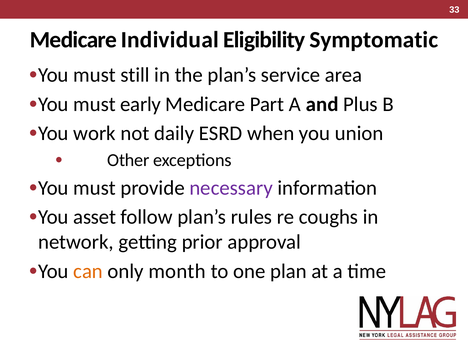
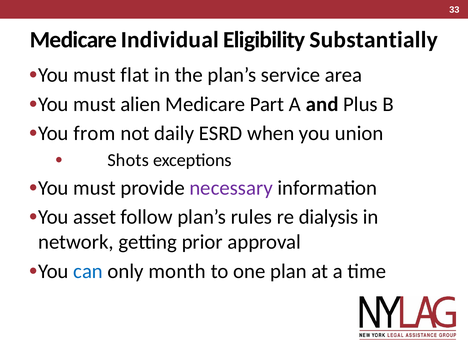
Symptomatic: Symptomatic -> Substantially
still: still -> flat
early: early -> alien
work: work -> from
Other: Other -> Shots
coughs: coughs -> dialysis
can colour: orange -> blue
